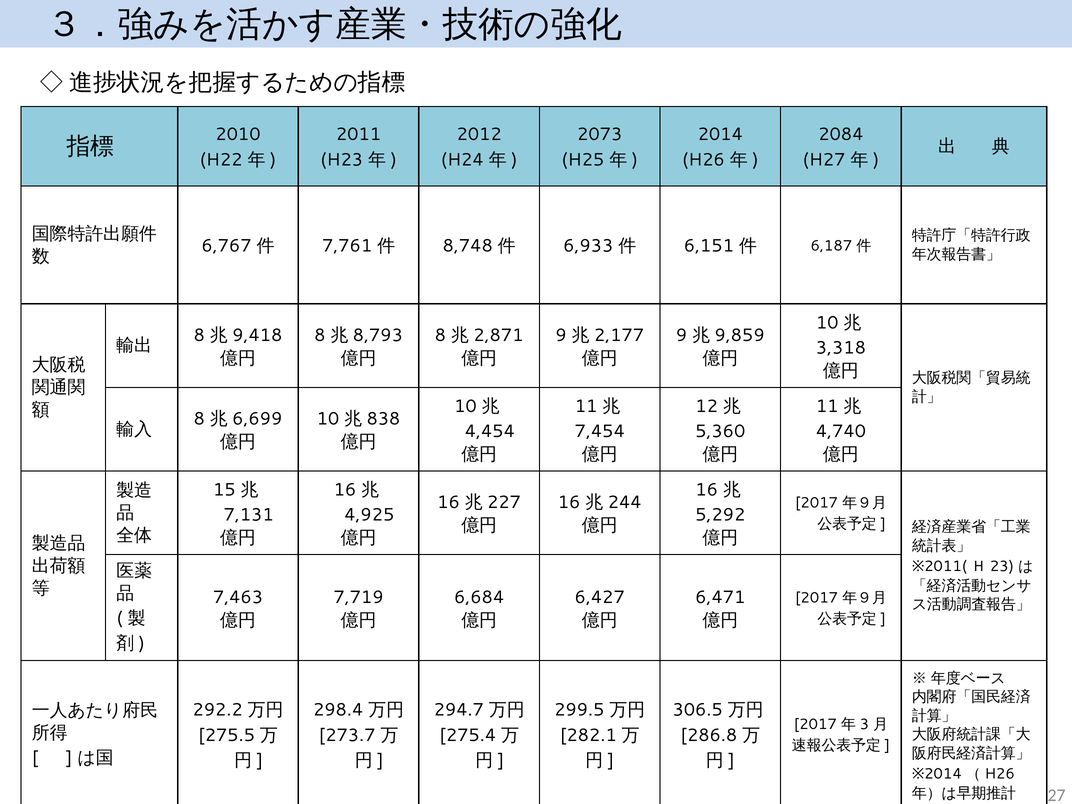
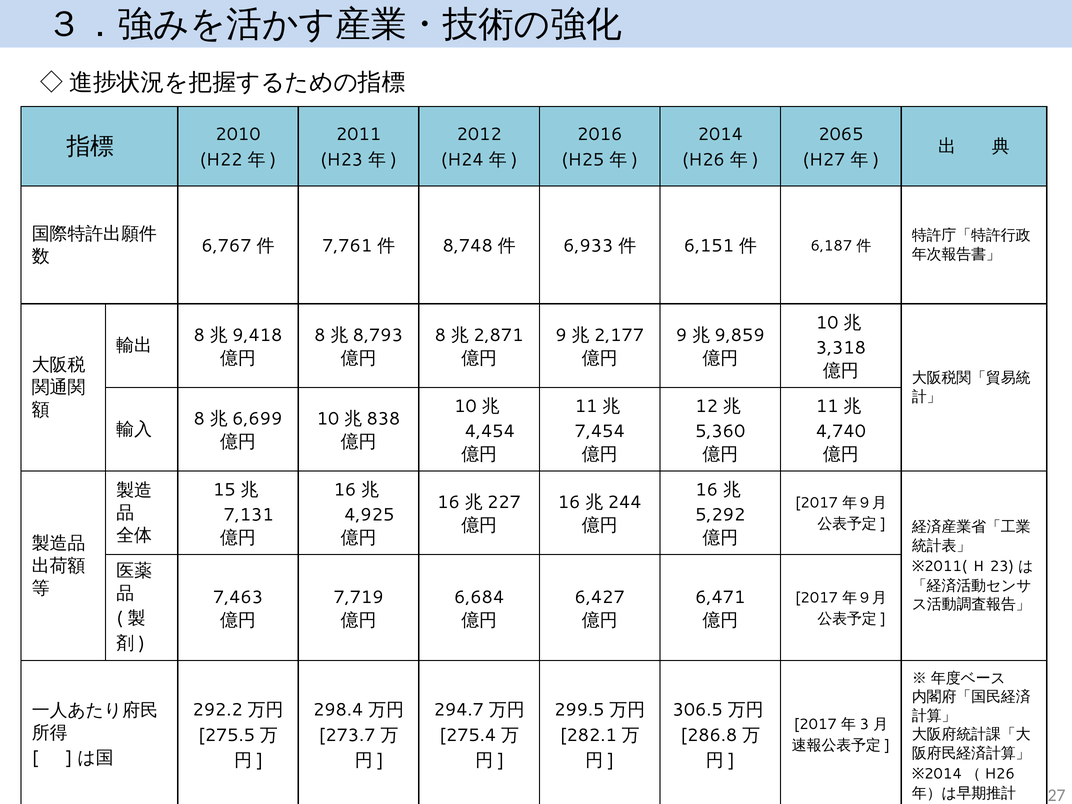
2073: 2073 -> 2016
2084: 2084 -> 2065
